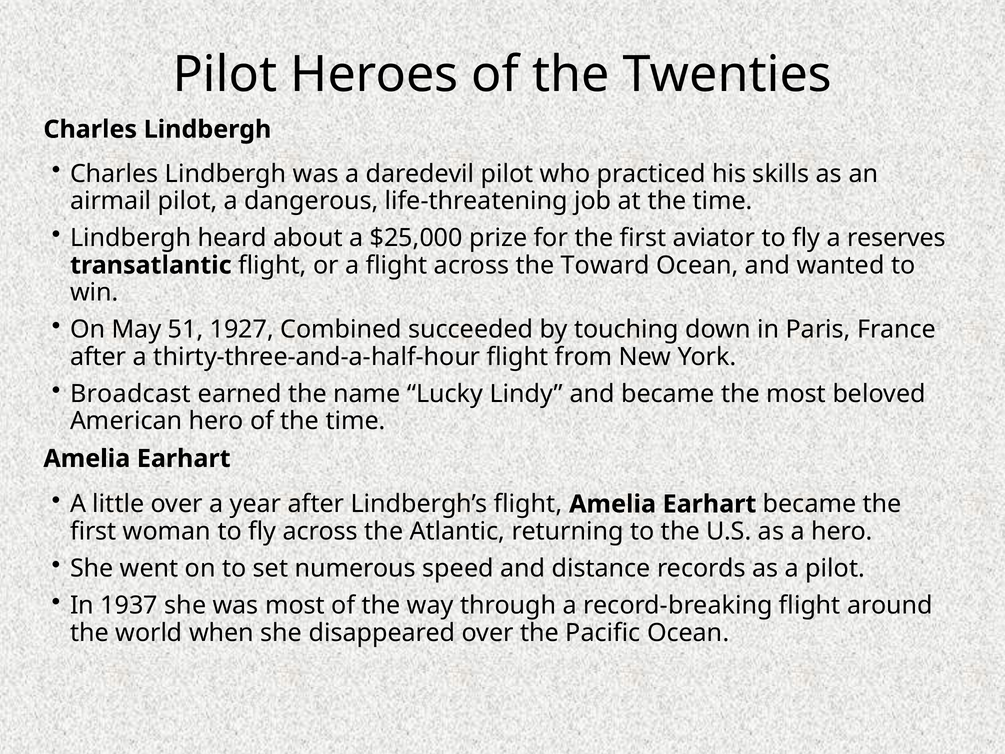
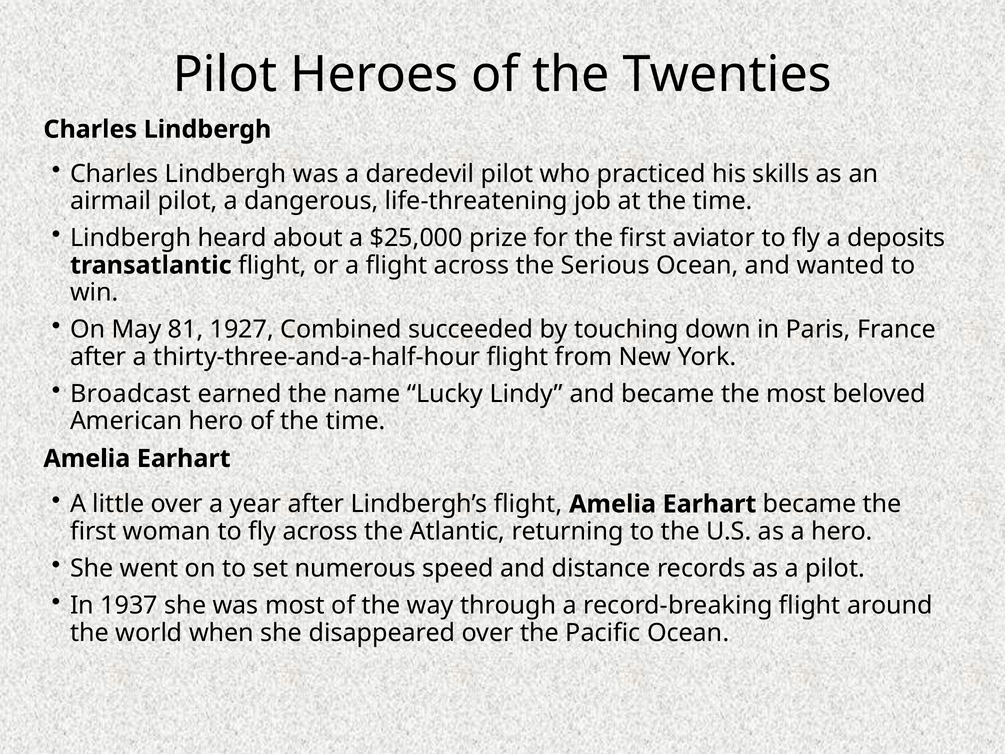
reserves: reserves -> deposits
Toward: Toward -> Serious
51: 51 -> 81
